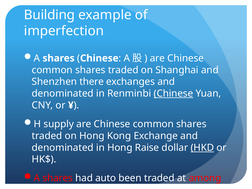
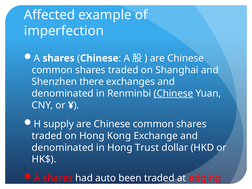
Building: Building -> Affected
Raise: Raise -> Trust
HKD underline: present -> none
among: among -> edging
